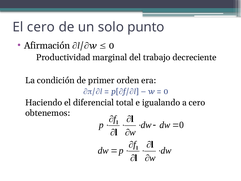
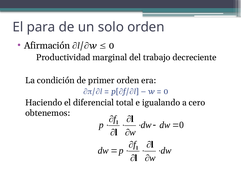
El cero: cero -> para
solo punto: punto -> orden
